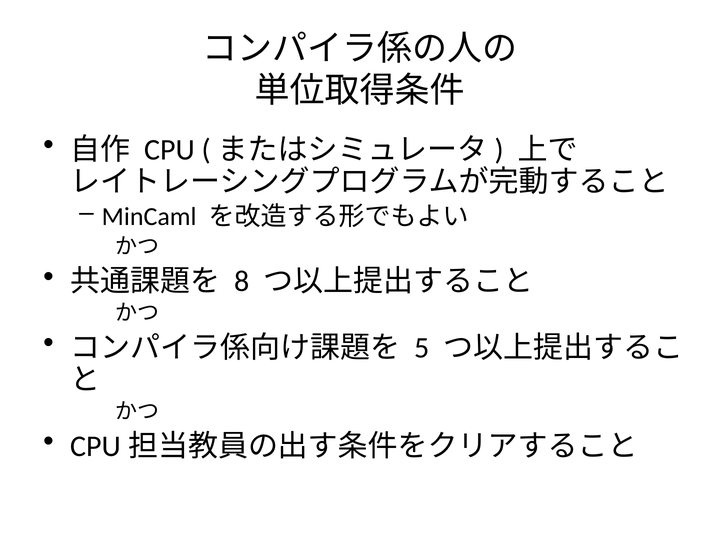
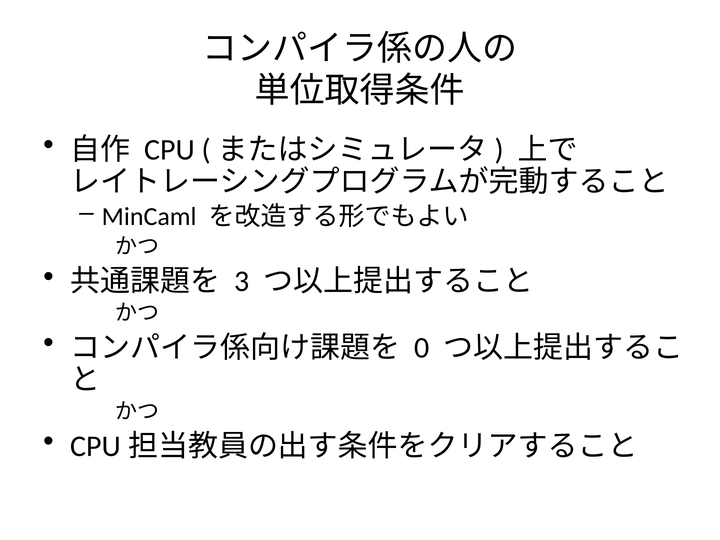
8: 8 -> 3
5: 5 -> 0
